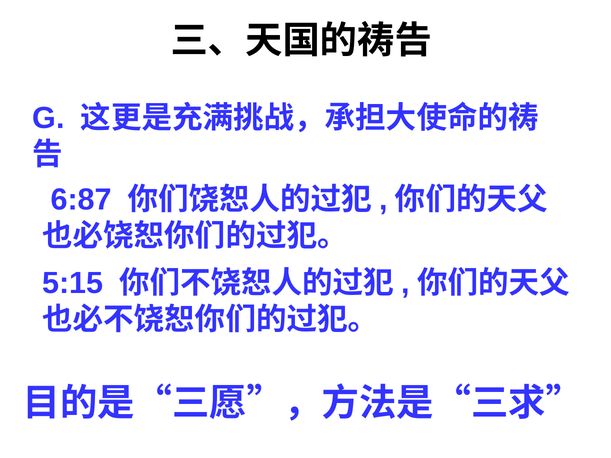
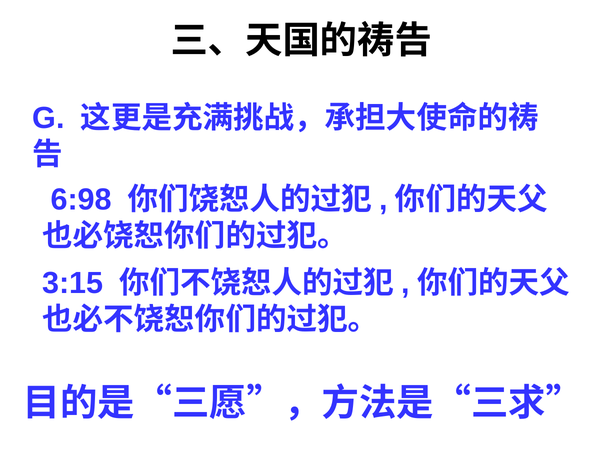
6:87: 6:87 -> 6:98
5:15: 5:15 -> 3:15
